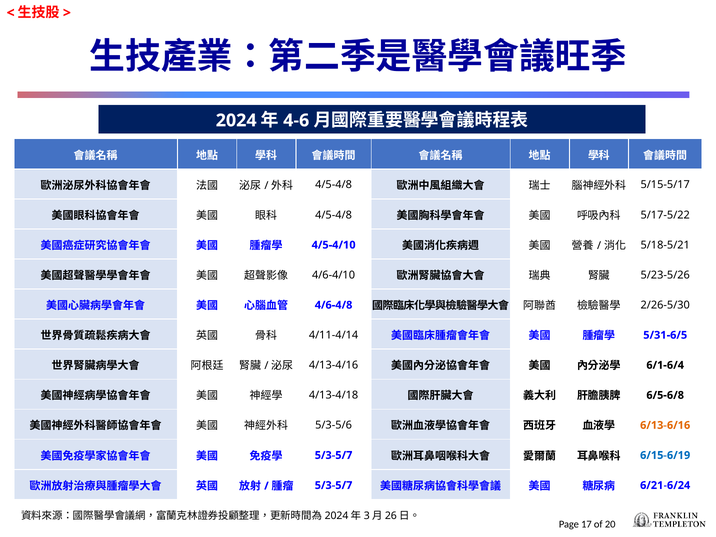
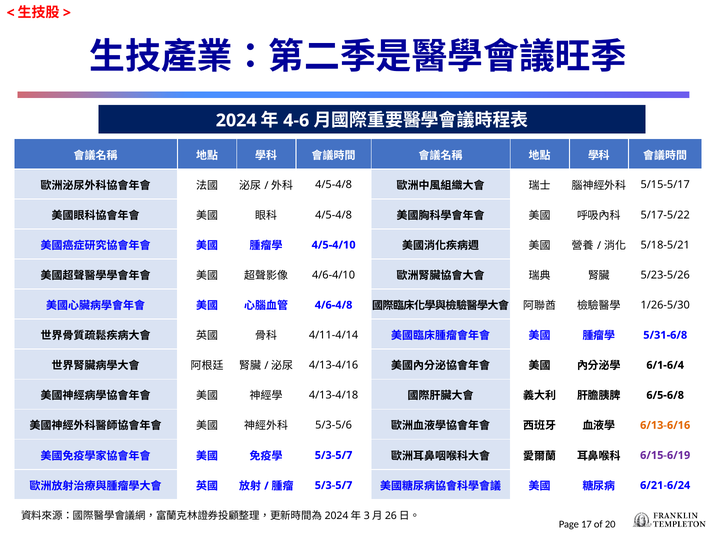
2/26-5/30: 2/26-5/30 -> 1/26-5/30
5/31-6/5: 5/31-6/5 -> 5/31-6/8
6/15-6/19 colour: blue -> purple
